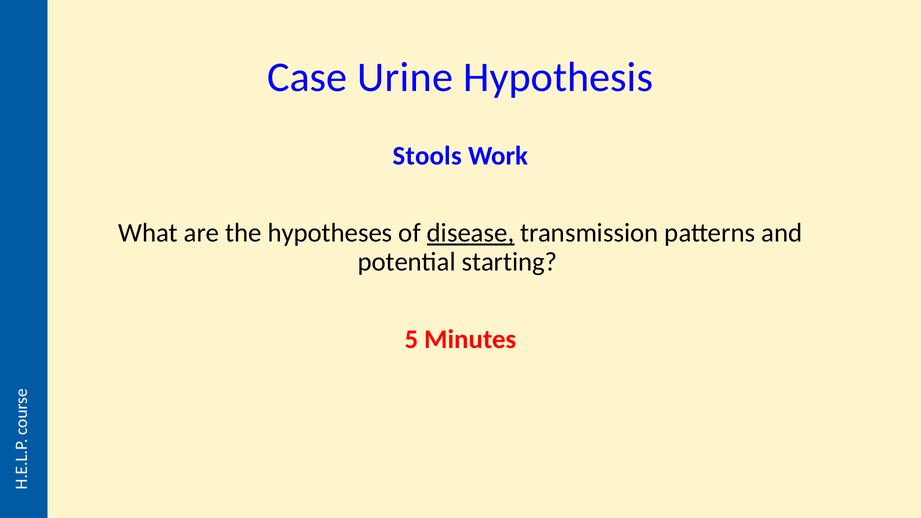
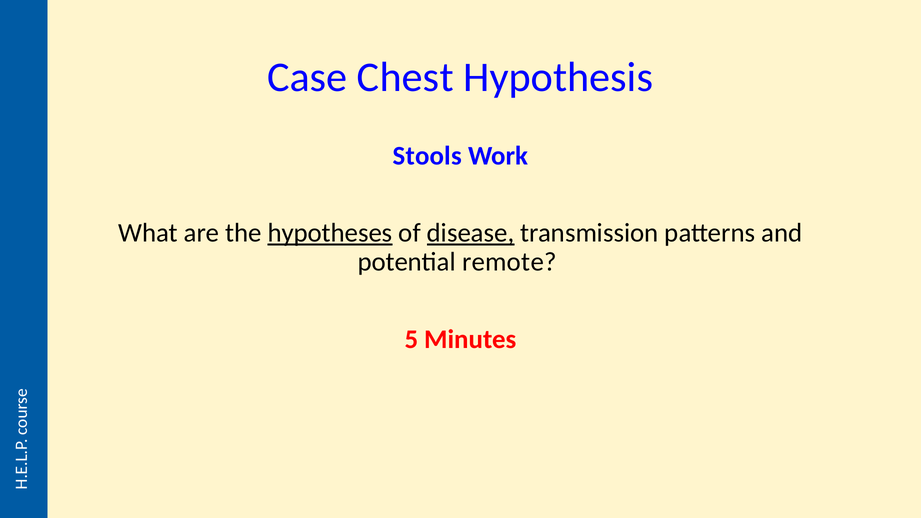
Urine: Urine -> Chest
hypotheses underline: none -> present
starting: starting -> remote
